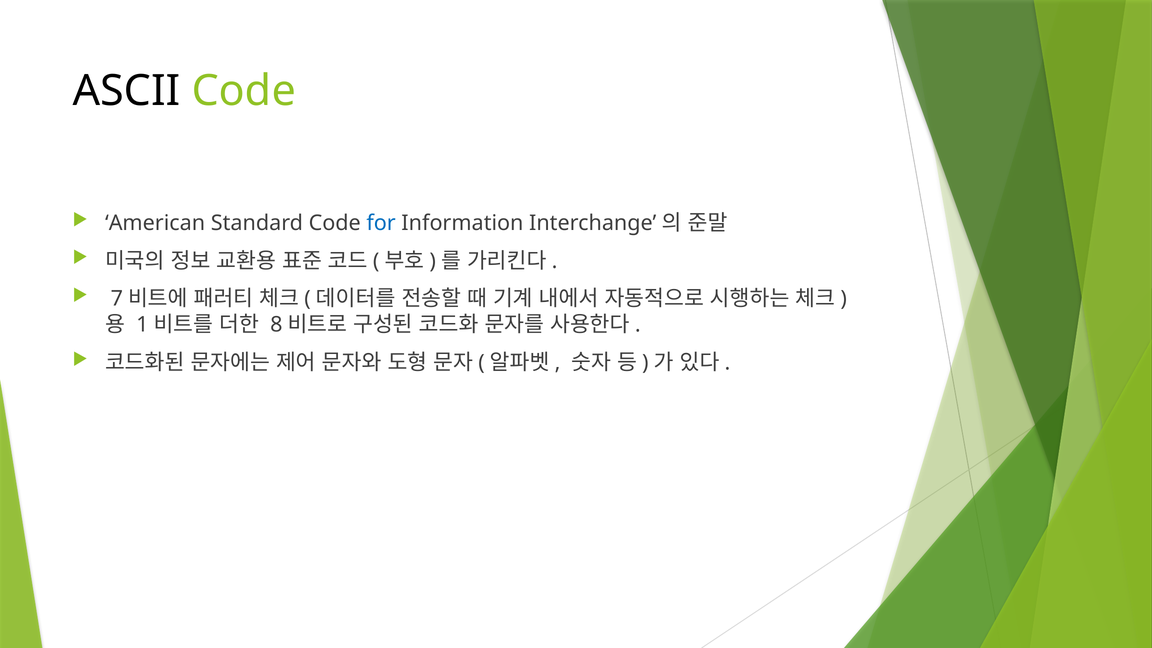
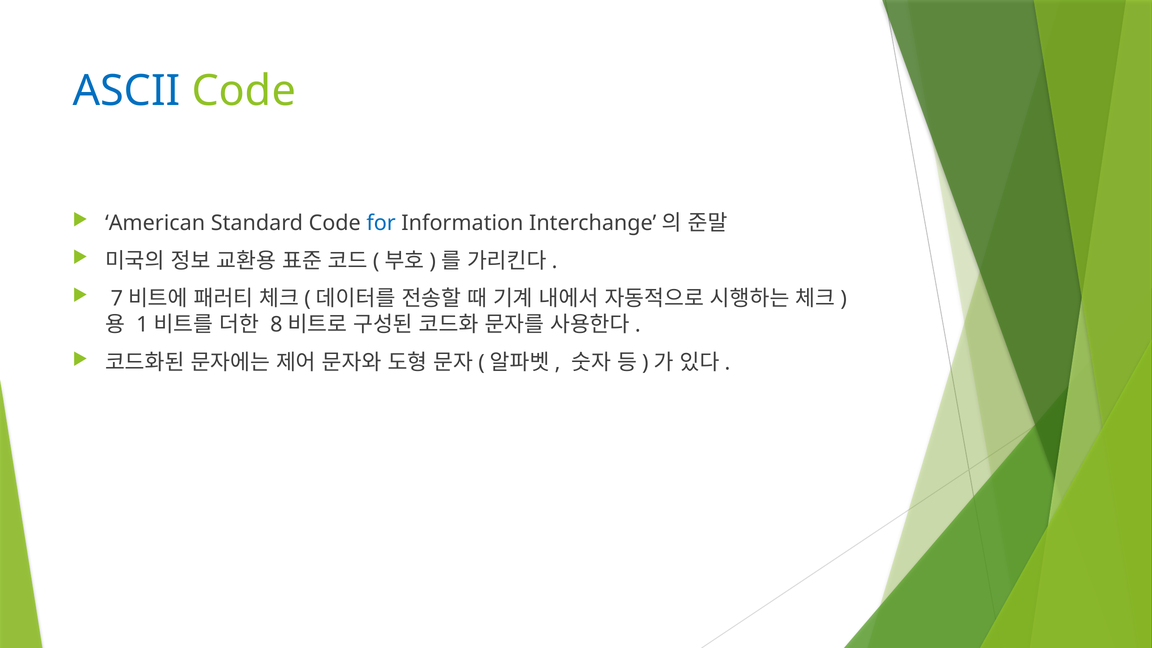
ASCII colour: black -> blue
